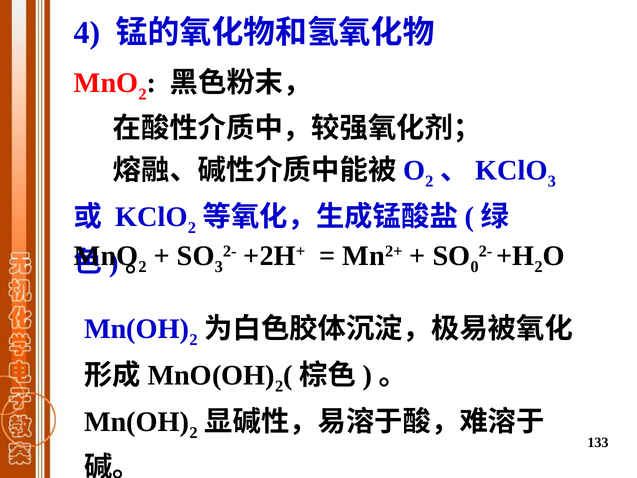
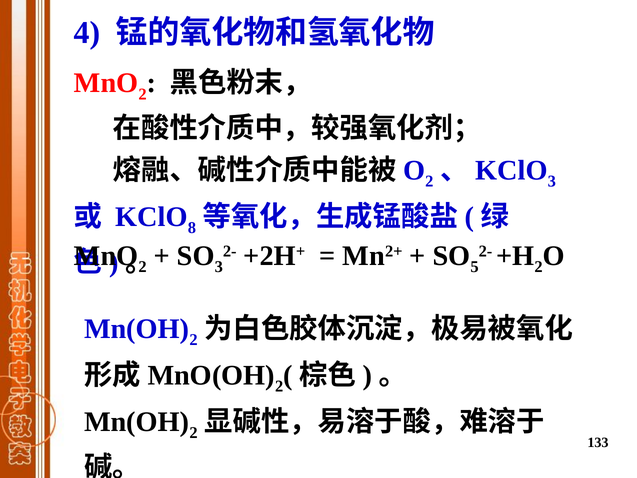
2 at (192, 228): 2 -> 8
0: 0 -> 5
